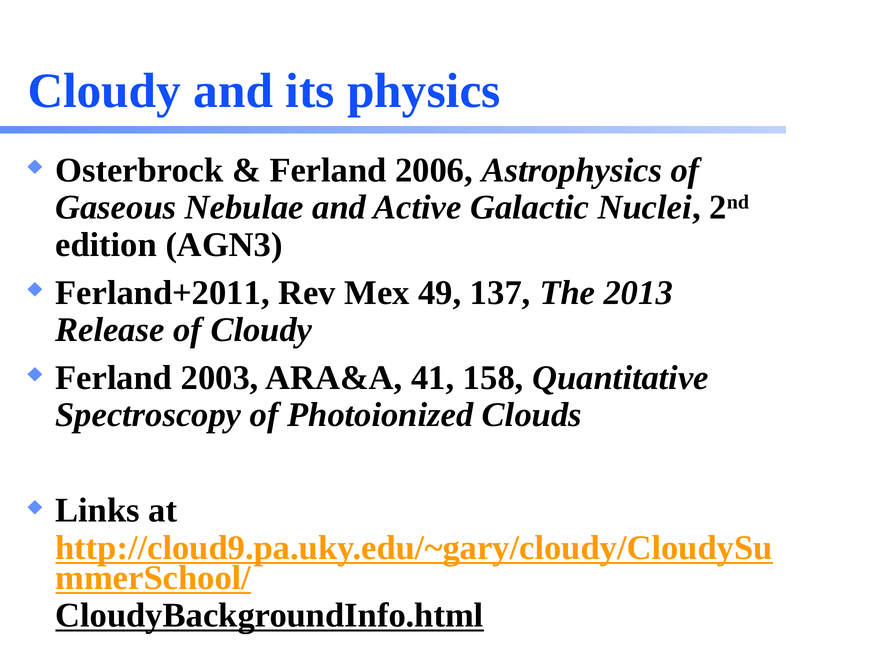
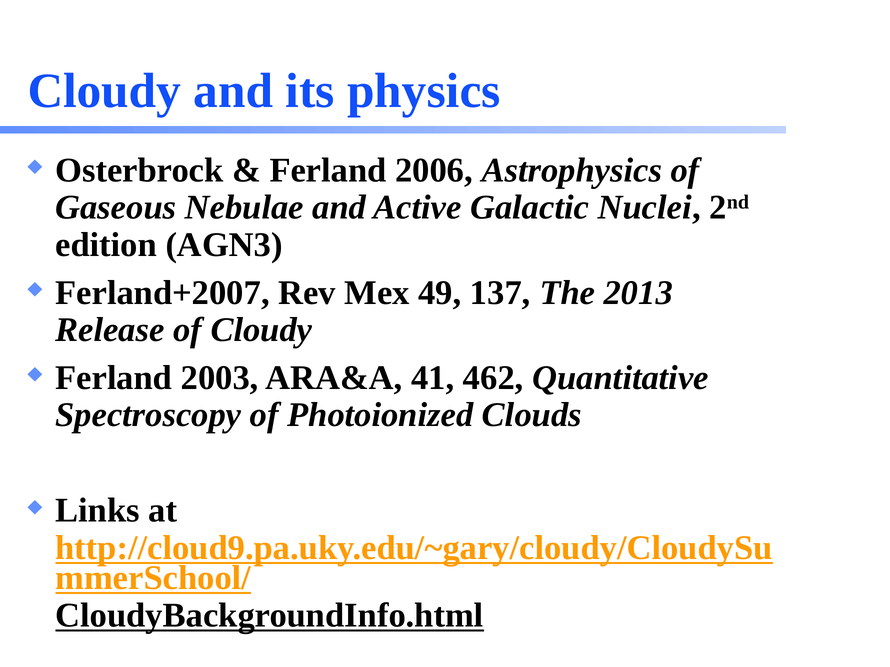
Ferland+2011: Ferland+2011 -> Ferland+2007
158: 158 -> 462
